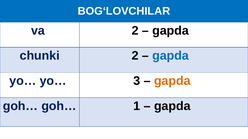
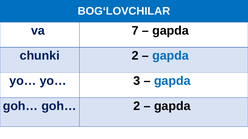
va 2: 2 -> 7
gapda at (172, 81) colour: orange -> blue
goh… 1: 1 -> 2
